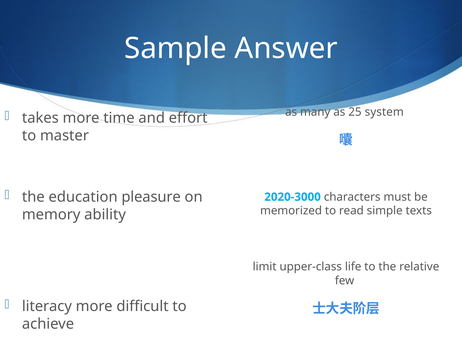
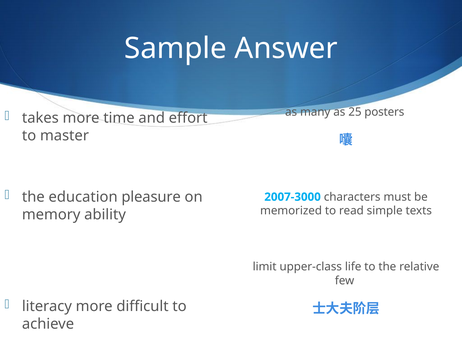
system: system -> posters
2020-3000: 2020-3000 -> 2007-3000
